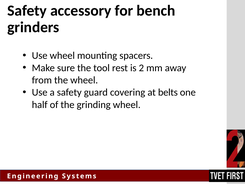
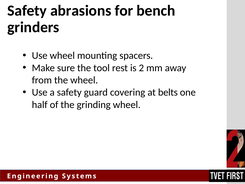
accessory: accessory -> abrasions
